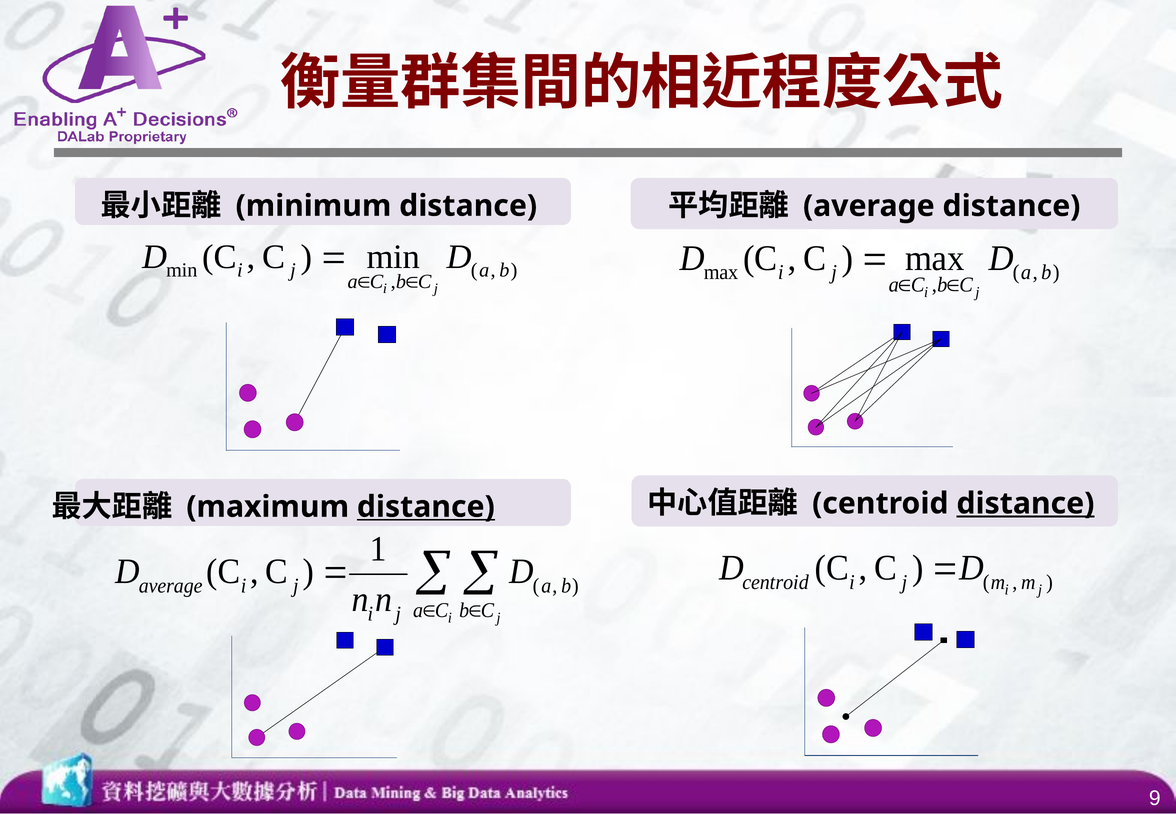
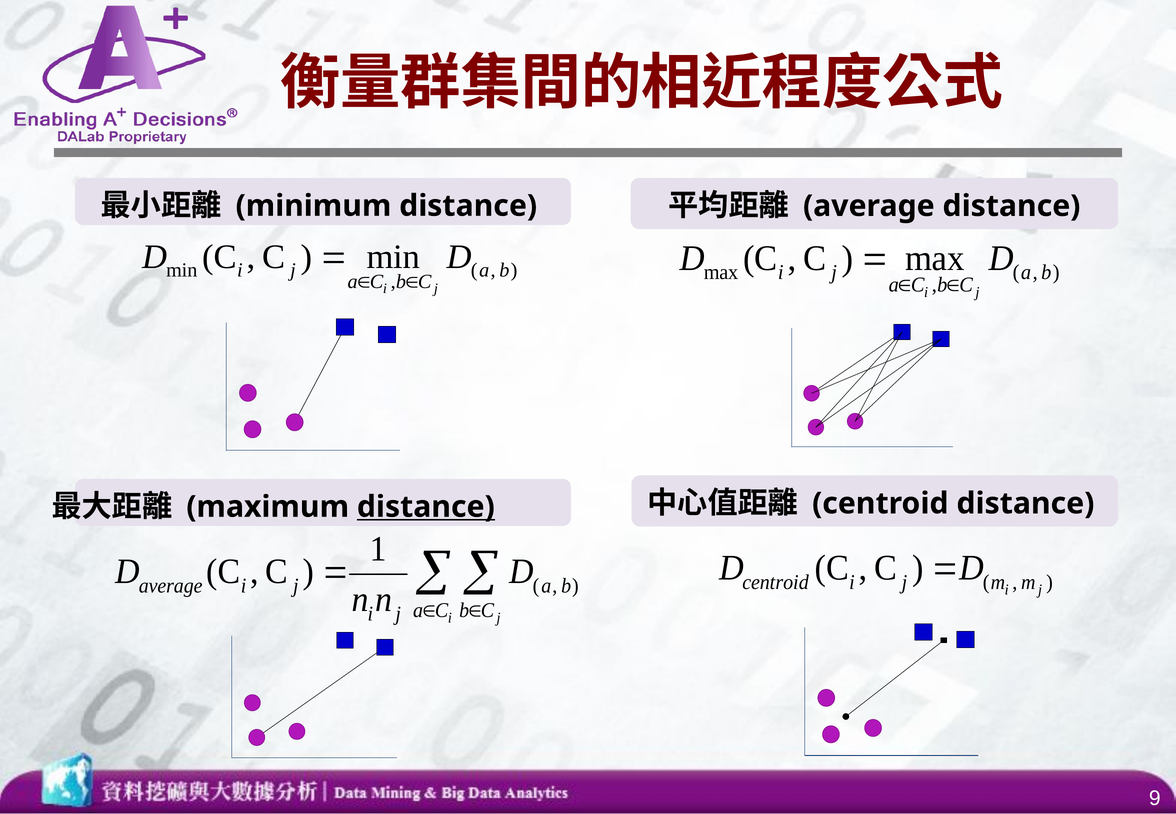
distance at (1025, 504) underline: present -> none
